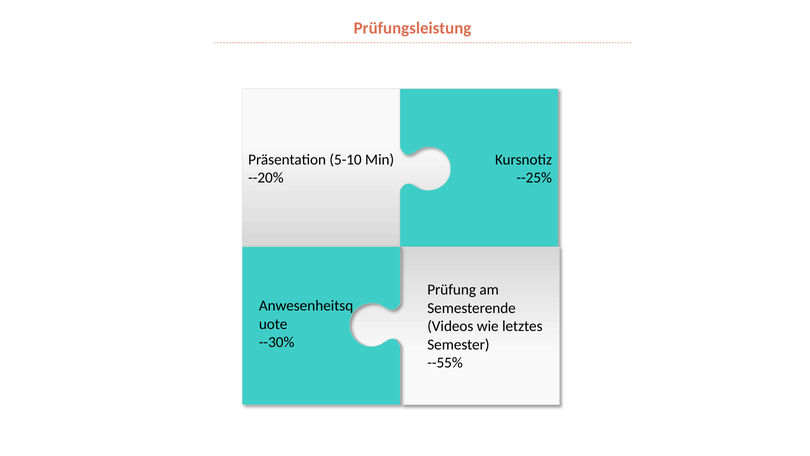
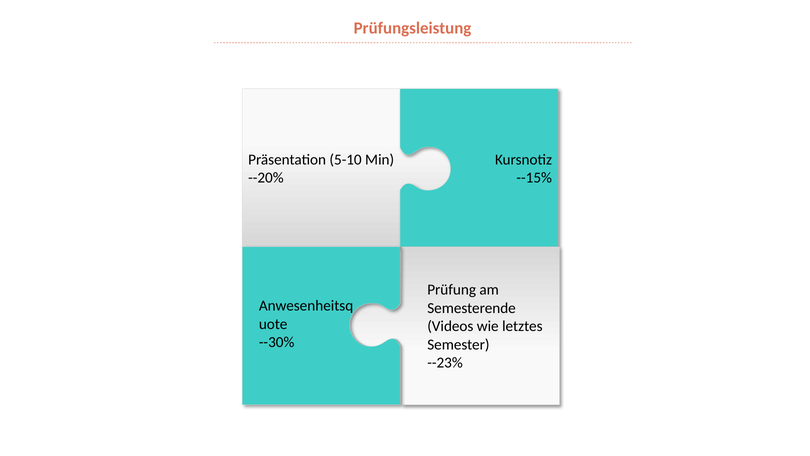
--25%: --25% -> --15%
--55%: --55% -> --23%
